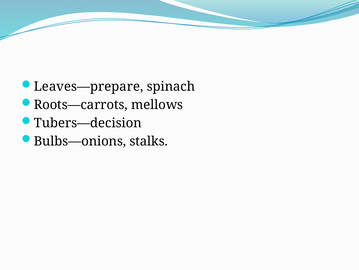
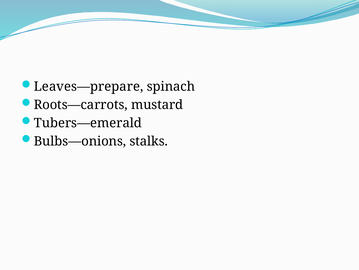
mellows: mellows -> mustard
Tubers—decision: Tubers—decision -> Tubers—emerald
